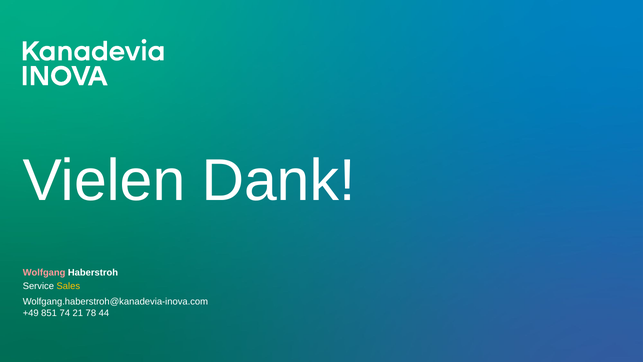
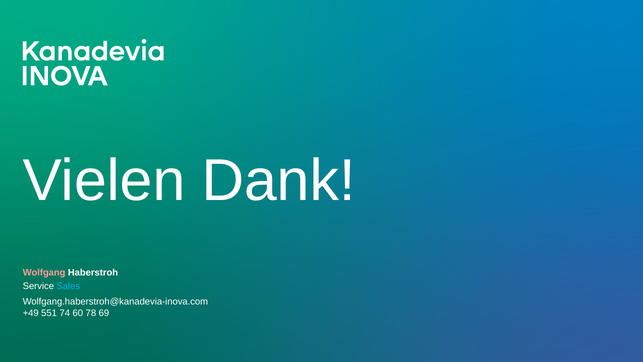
Sales colour: yellow -> light blue
851: 851 -> 551
21: 21 -> 60
44: 44 -> 69
